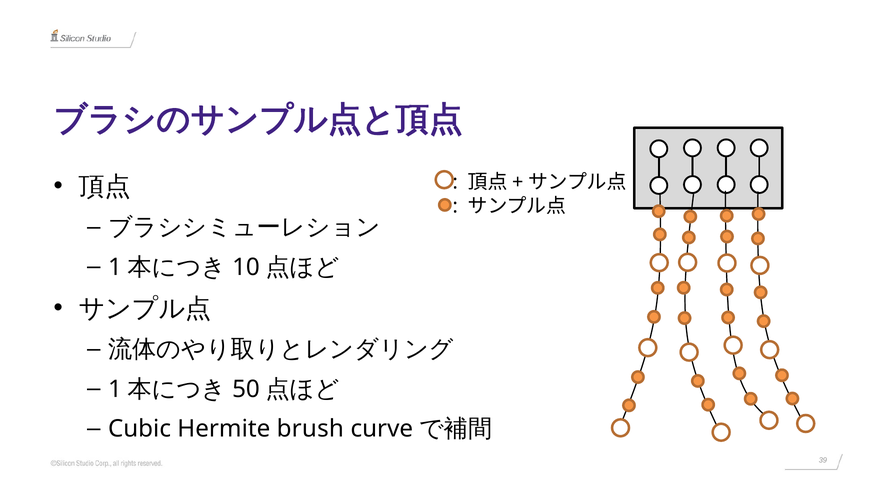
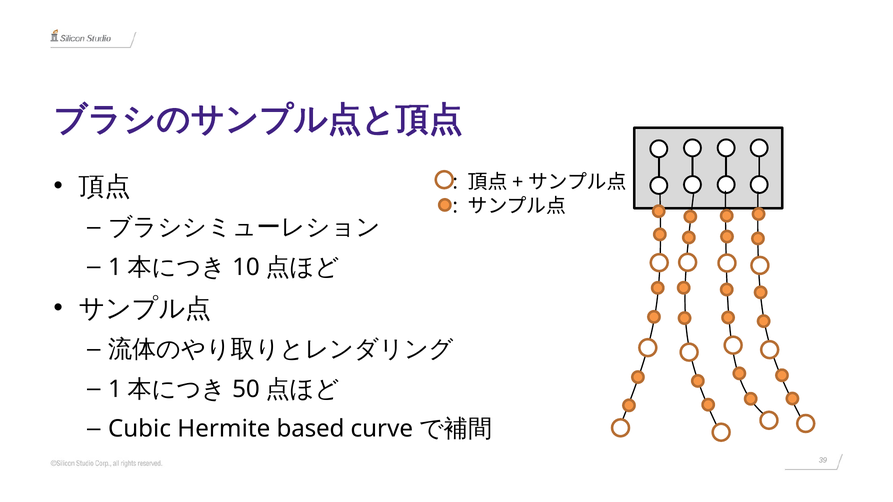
brush: brush -> based
